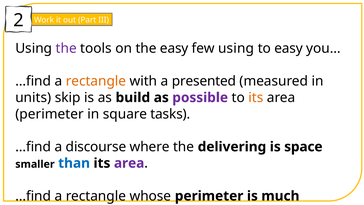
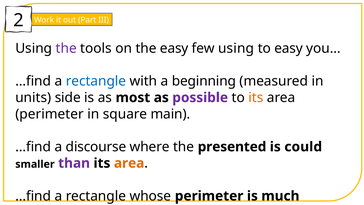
rectangle at (96, 81) colour: orange -> blue
presented: presented -> beginning
skip: skip -> side
build: build -> most
tasks: tasks -> main
delivering: delivering -> presented
space: space -> could
than at (74, 163) colour: blue -> purple
area at (129, 163) colour: purple -> orange
